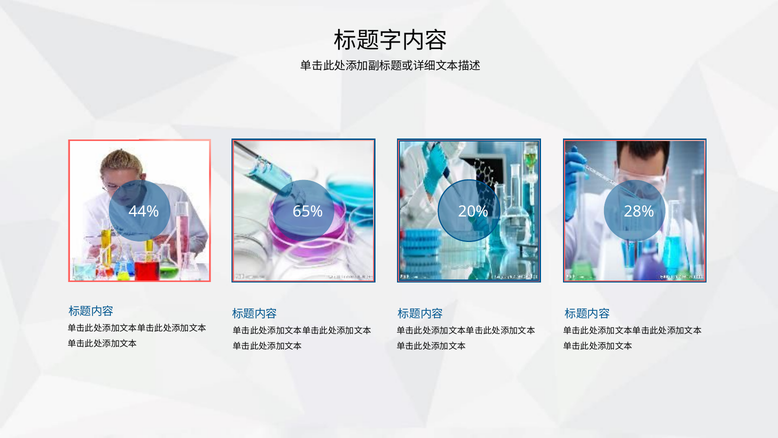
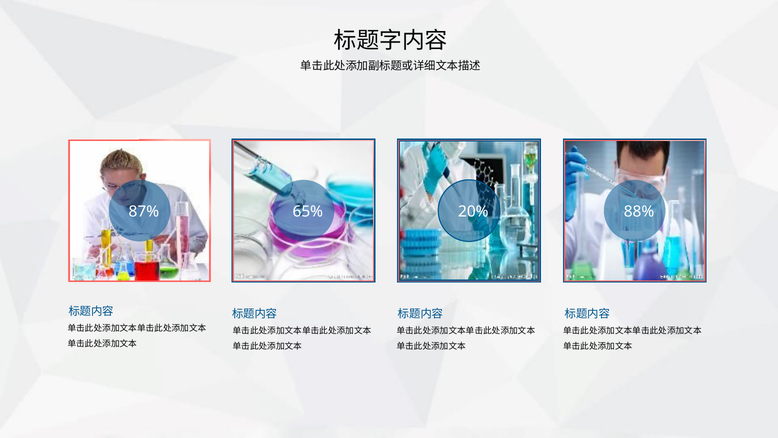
44%: 44% -> 87%
28%: 28% -> 88%
